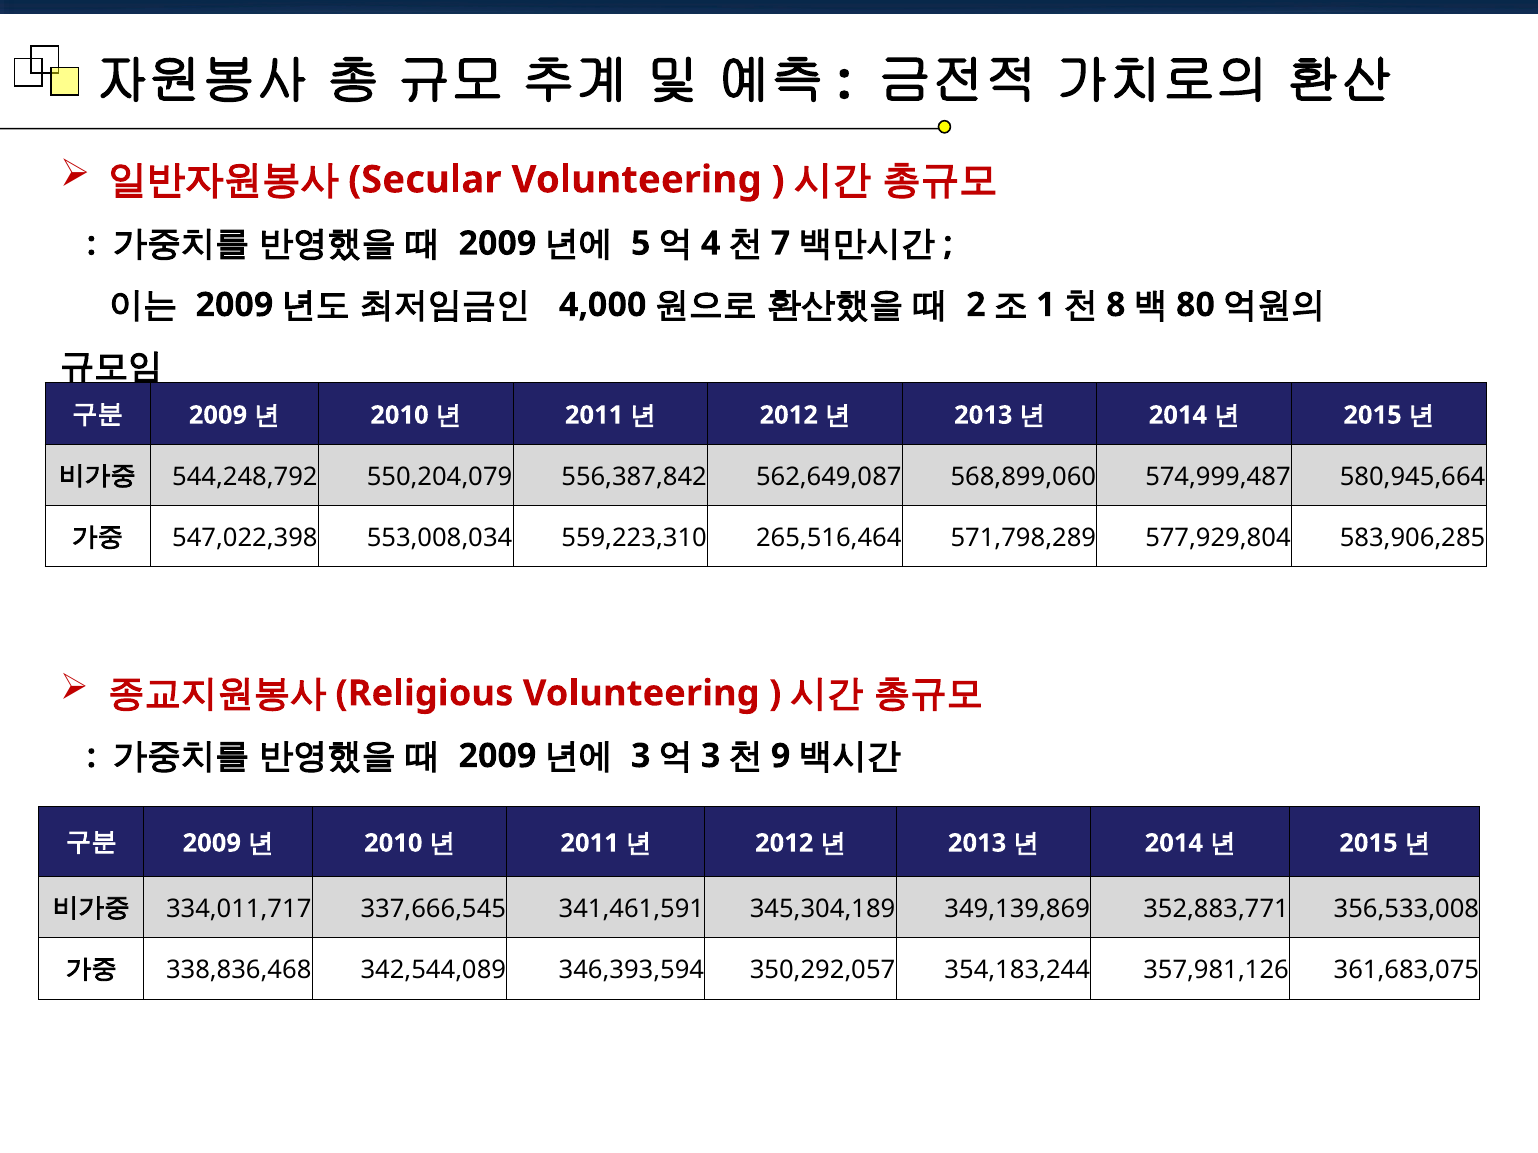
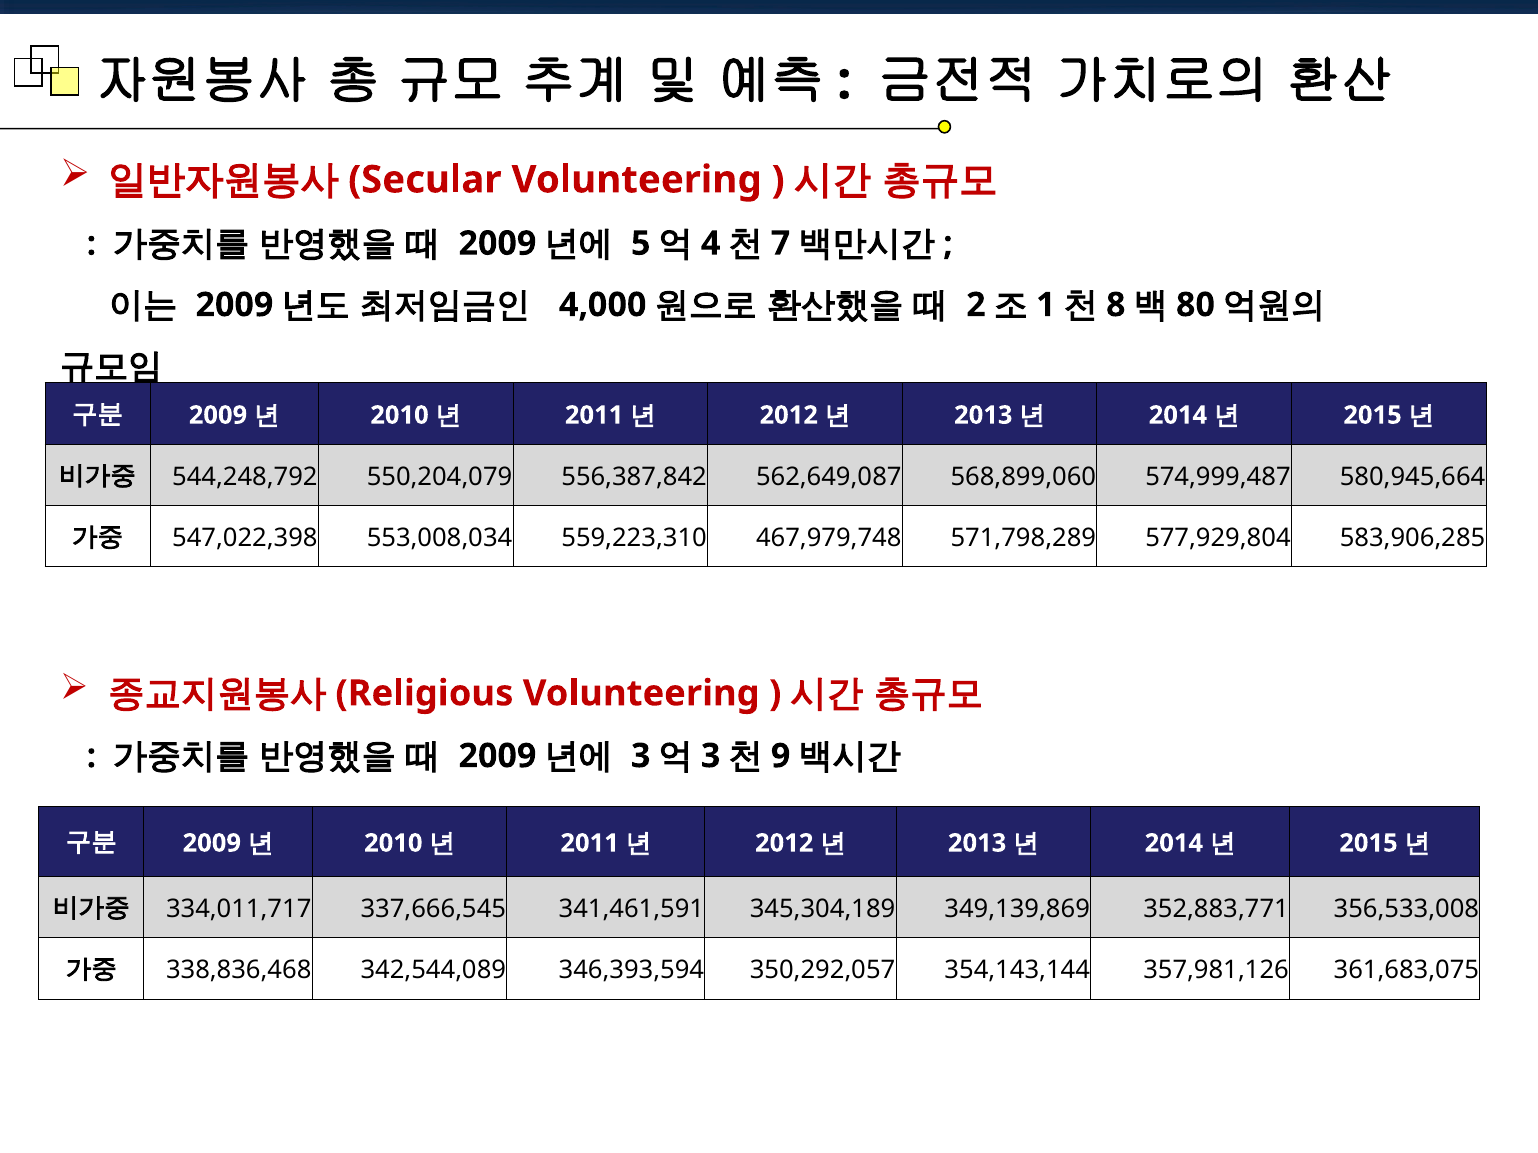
265,516,464: 265,516,464 -> 467,979,748
354,183,244: 354,183,244 -> 354,143,144
